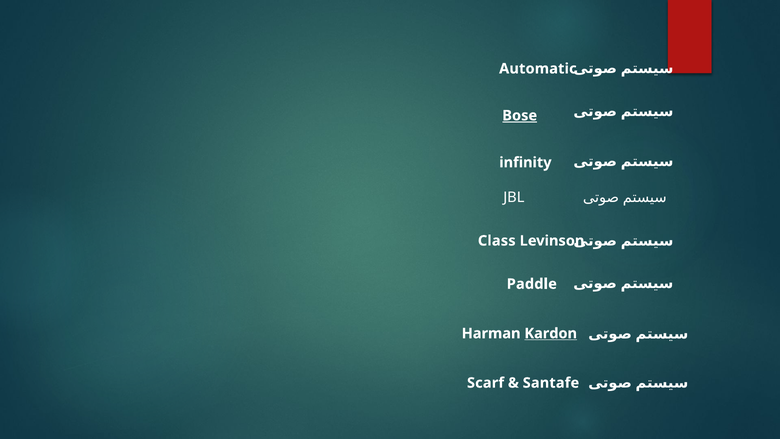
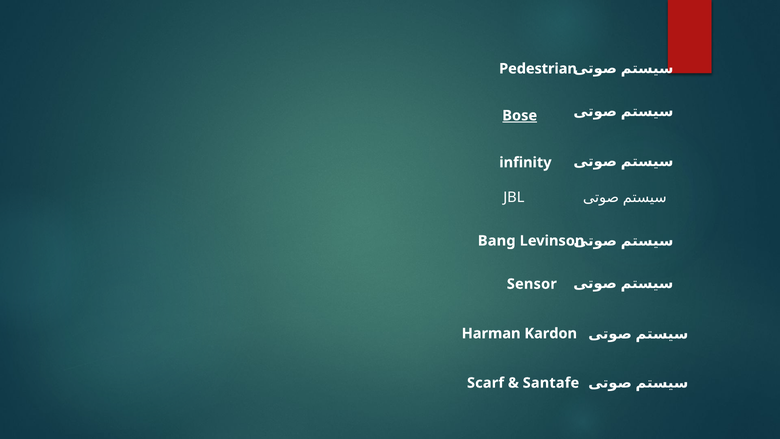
Automatic: Automatic -> Pedestrian
Class: Class -> Bang
Paddle: Paddle -> Sensor
Kardon underline: present -> none
